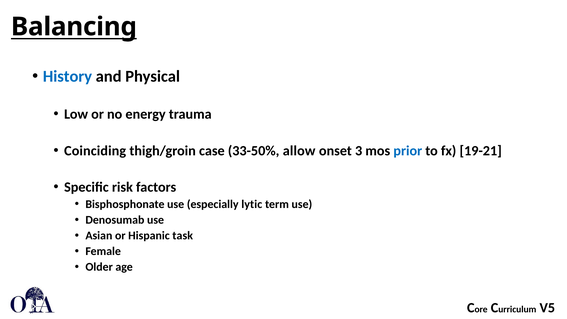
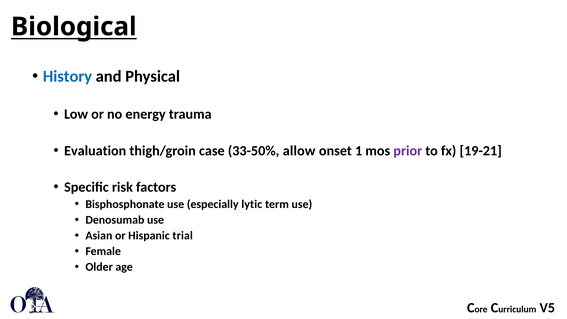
Balancing: Balancing -> Biological
Coinciding: Coinciding -> Evaluation
3: 3 -> 1
prior colour: blue -> purple
task: task -> trial
